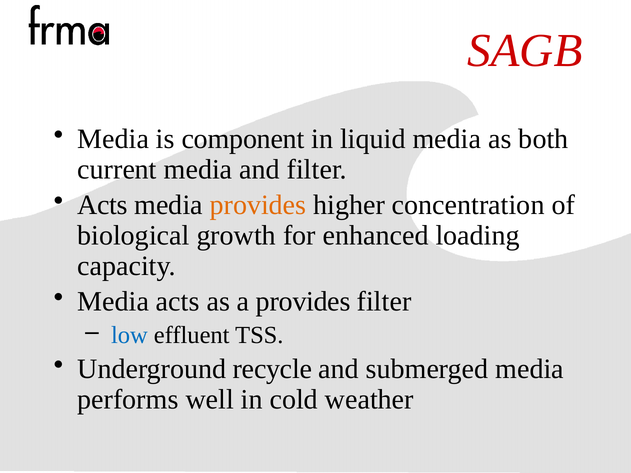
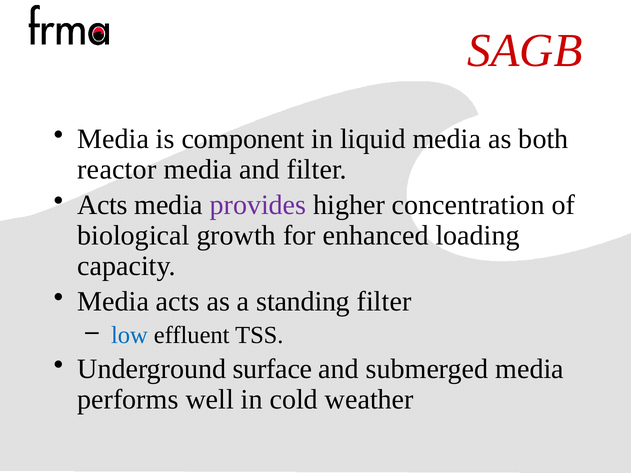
current: current -> reactor
provides at (258, 205) colour: orange -> purple
a provides: provides -> standing
recycle: recycle -> surface
